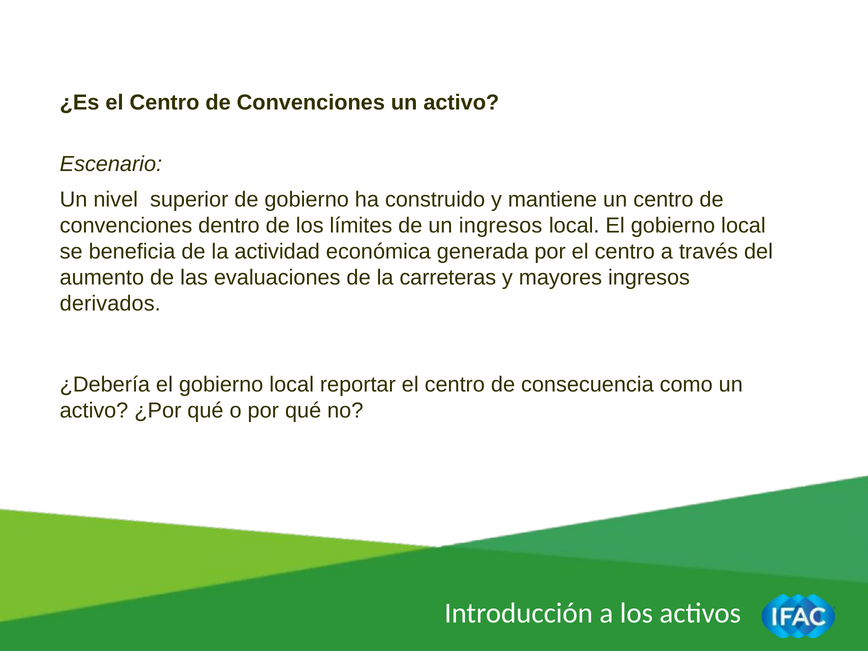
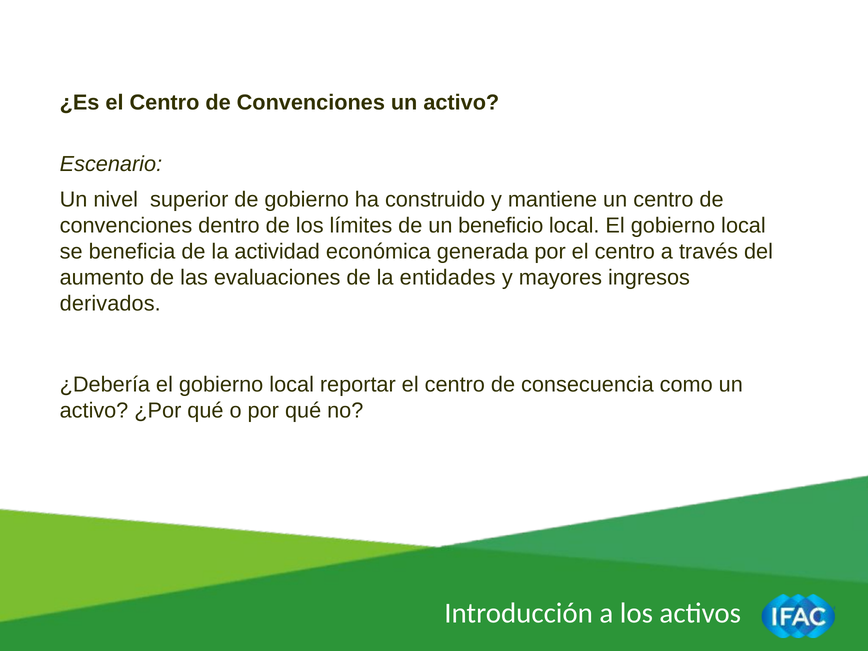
un ingresos: ingresos -> beneficio
carreteras: carreteras -> entidades
